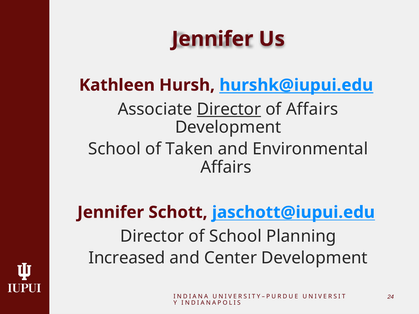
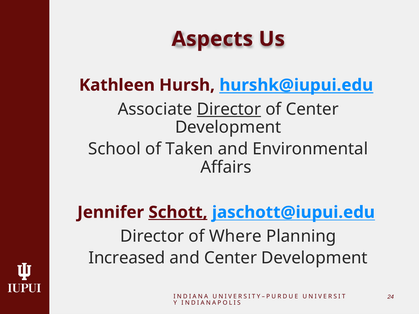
Jennifer at (212, 39): Jennifer -> Aspects
of Affairs: Affairs -> Center
Schott underline: none -> present
of School: School -> Where
